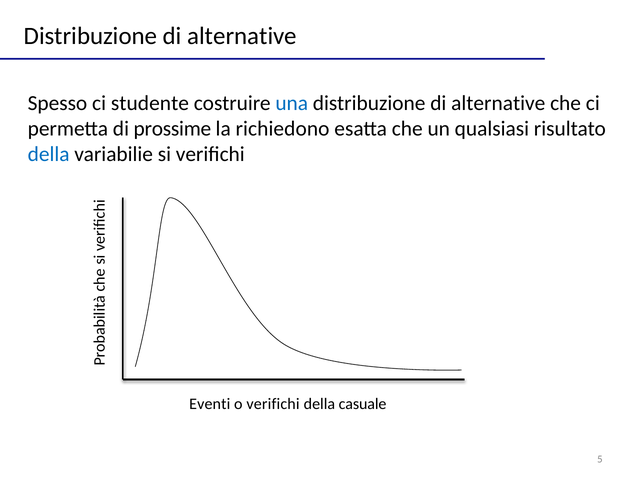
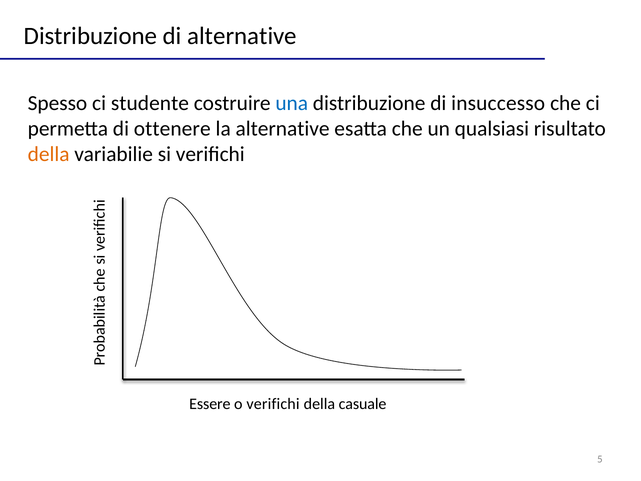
alternative at (498, 103): alternative -> insuccesso
prossime: prossime -> ottenere
la richiedono: richiedono -> alternative
della at (49, 154) colour: blue -> orange
Eventi: Eventi -> Essere
